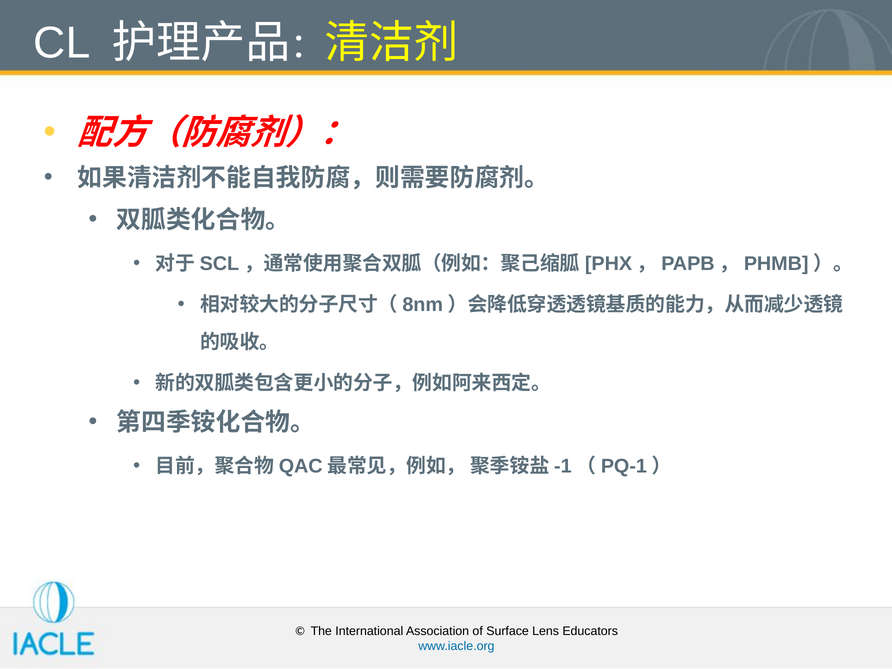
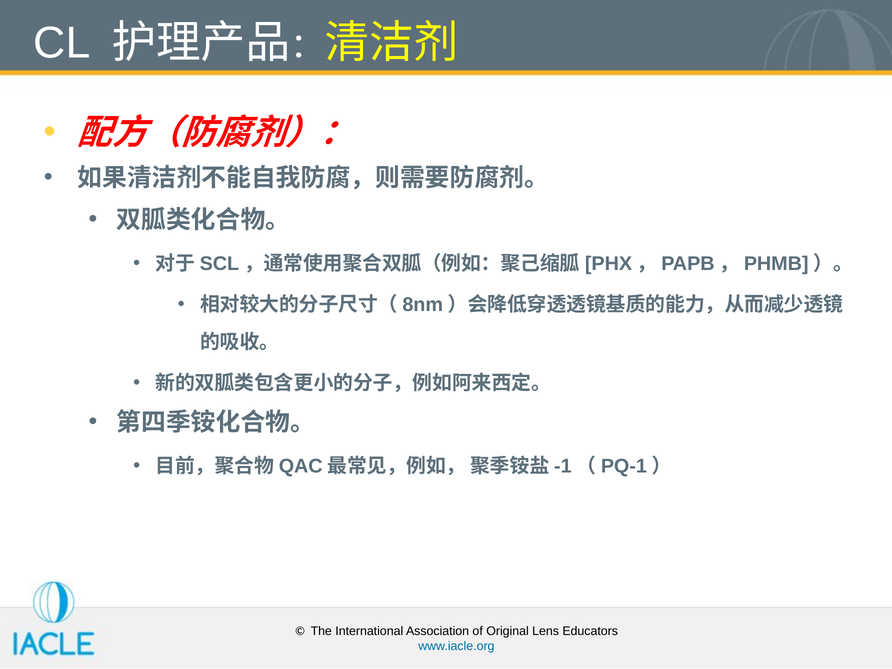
Surface: Surface -> Original
